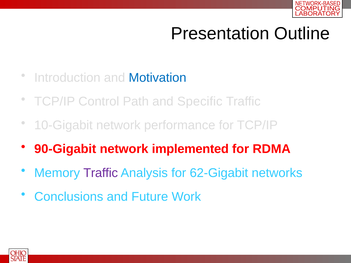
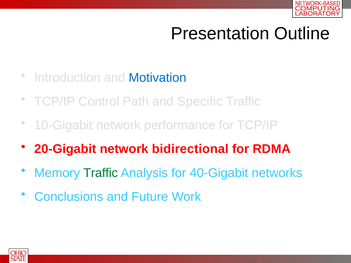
90-Gigabit: 90-Gigabit -> 20-Gigabit
implemented: implemented -> bidirectional
Traffic at (101, 173) colour: purple -> green
62-Gigabit: 62-Gigabit -> 40-Gigabit
